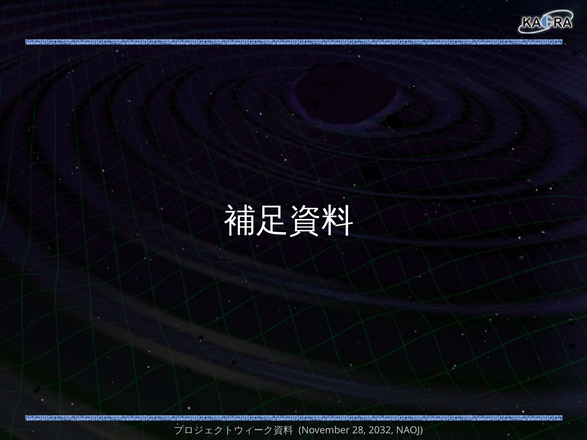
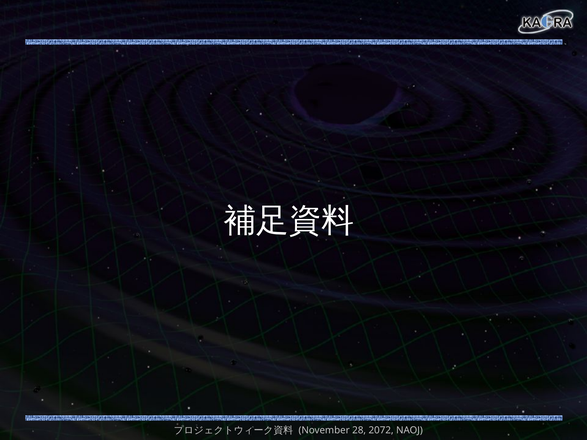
2032: 2032 -> 2072
